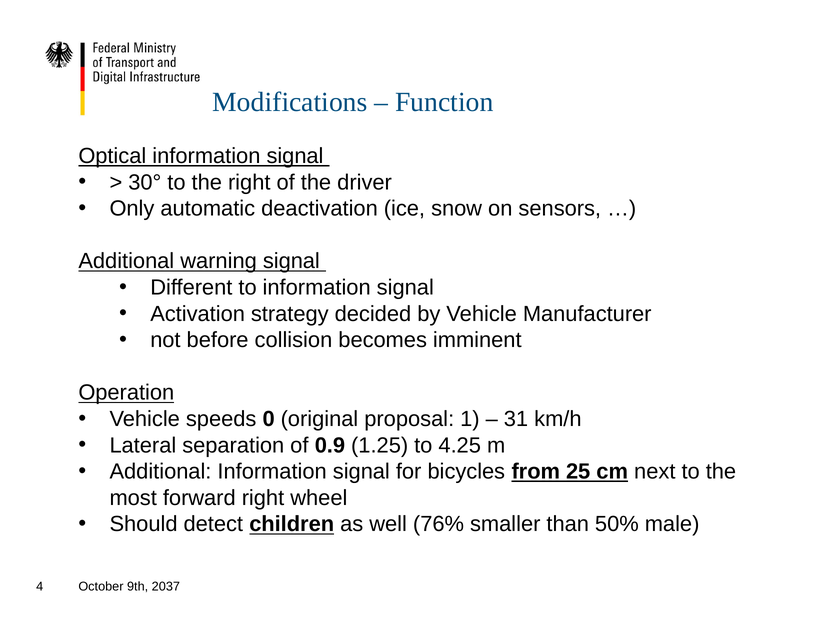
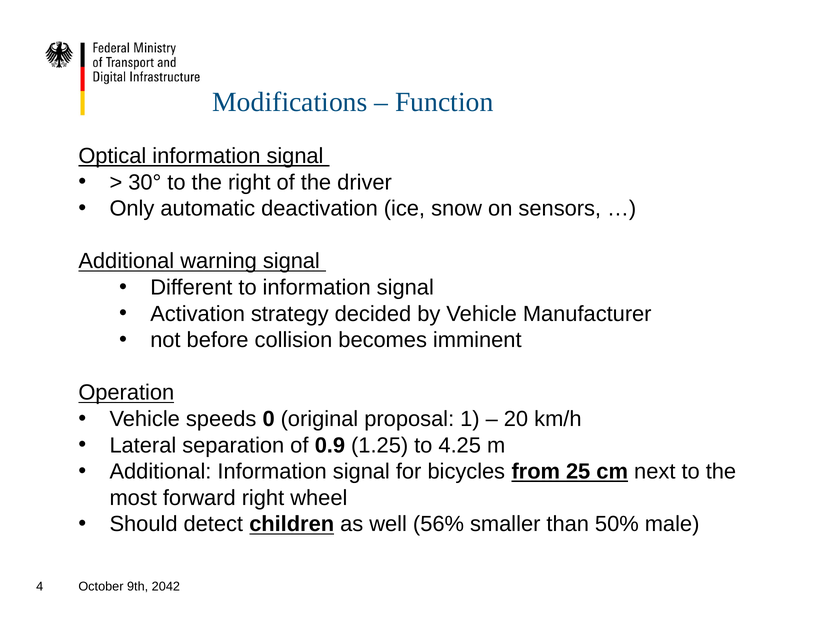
31: 31 -> 20
76%: 76% -> 56%
2037: 2037 -> 2042
